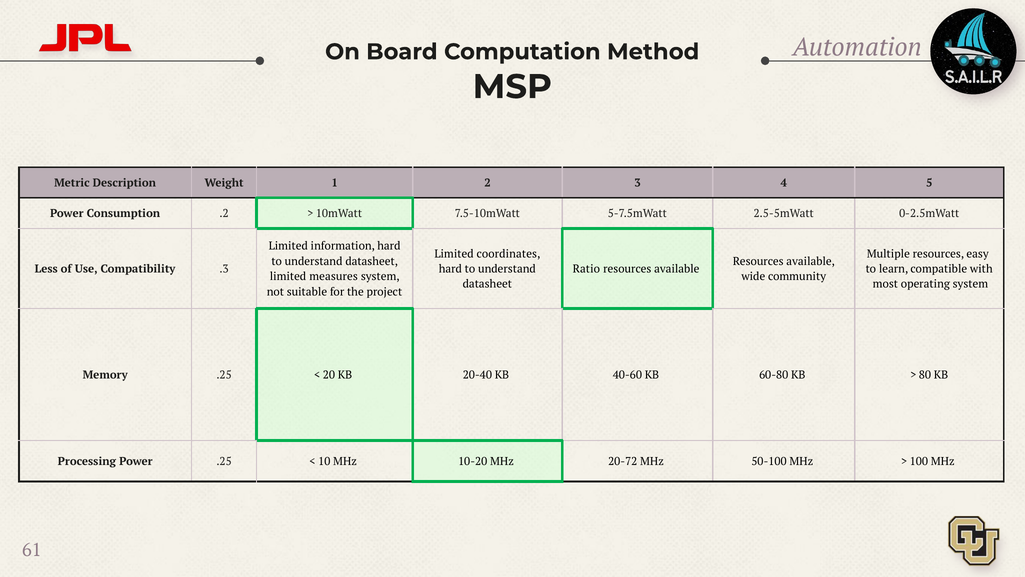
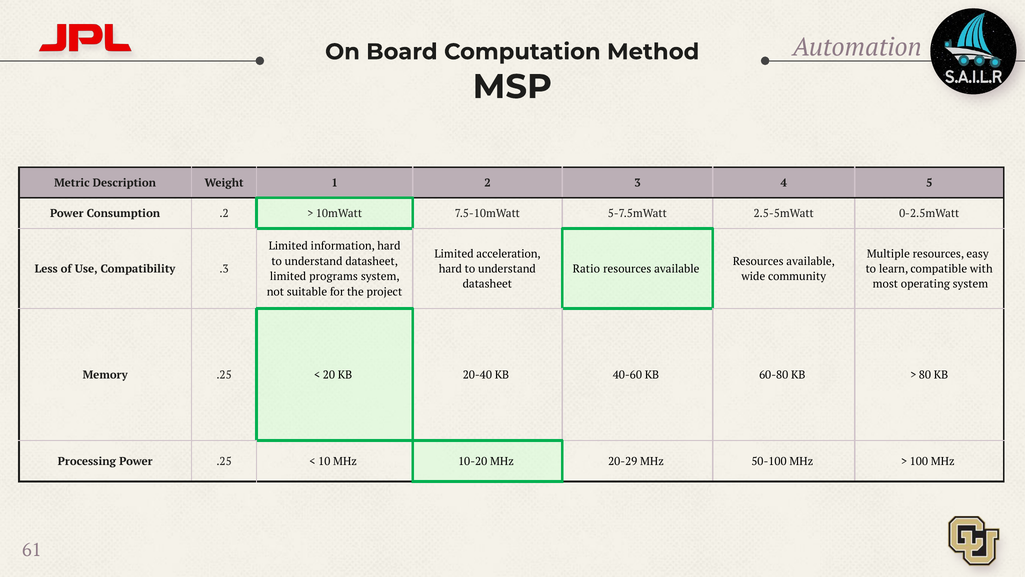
coordinates: coordinates -> acceleration
measures: measures -> programs
20-72: 20-72 -> 20-29
